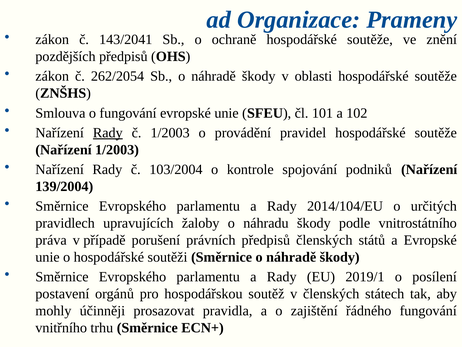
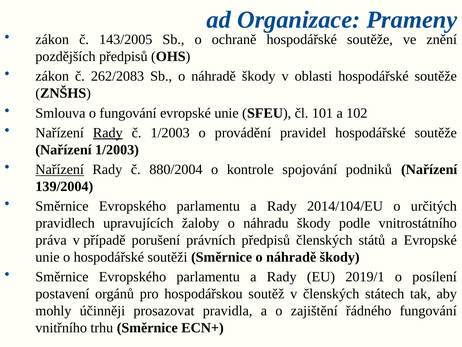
143/2041: 143/2041 -> 143/2005
262/2054: 262/2054 -> 262/2083
Nařízení at (60, 169) underline: none -> present
103/2004: 103/2004 -> 880/2004
